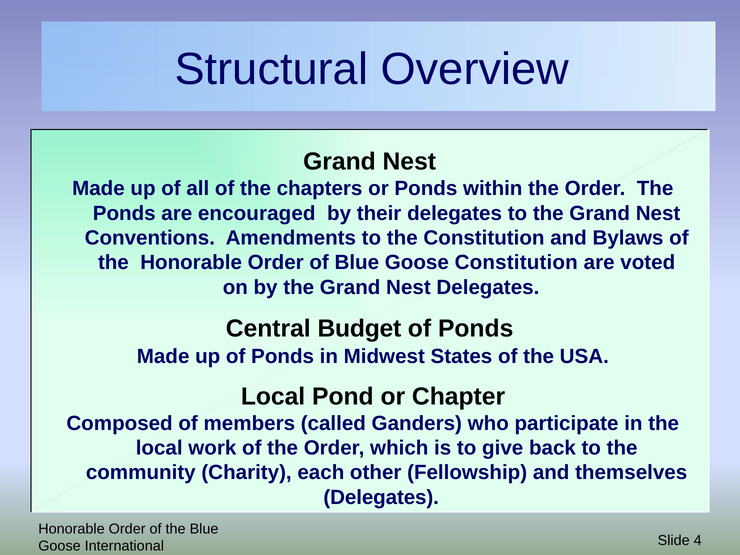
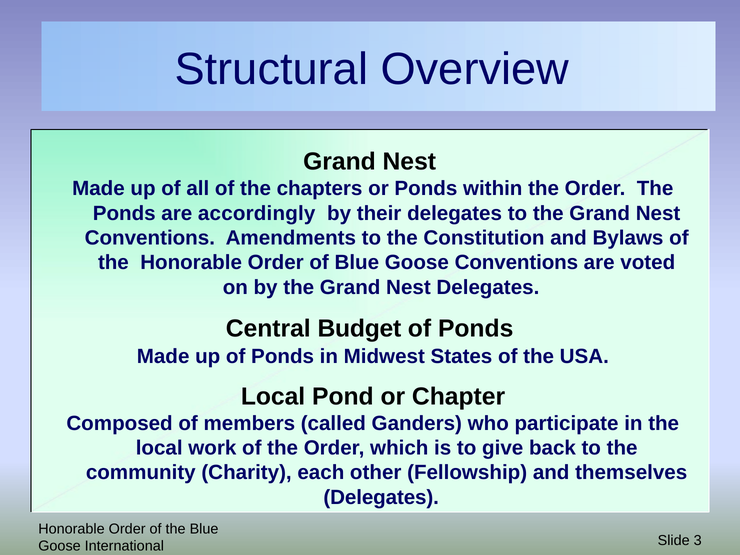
encouraged: encouraged -> accordingly
Goose Constitution: Constitution -> Conventions
4: 4 -> 3
